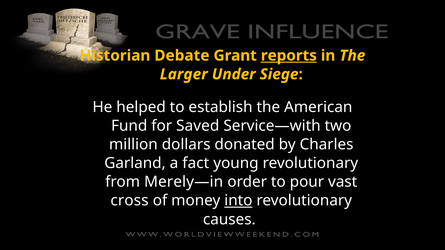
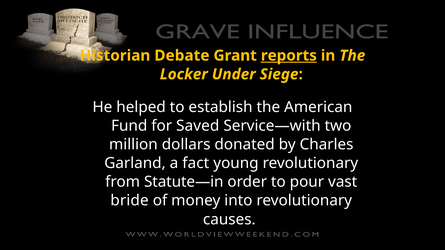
Larger: Larger -> Locker
Merely—in: Merely—in -> Statute—in
cross: cross -> bride
into underline: present -> none
